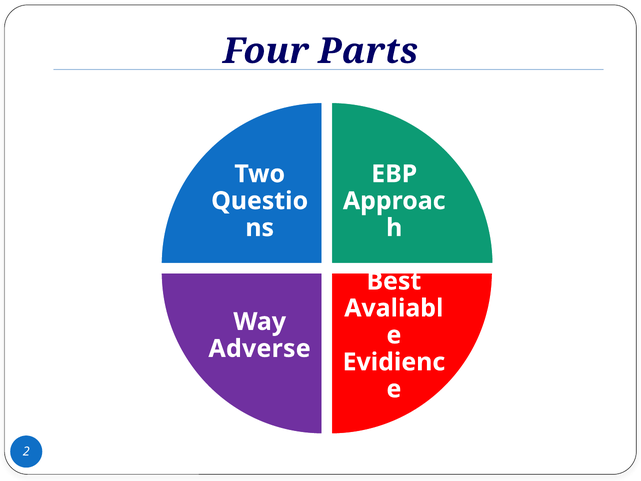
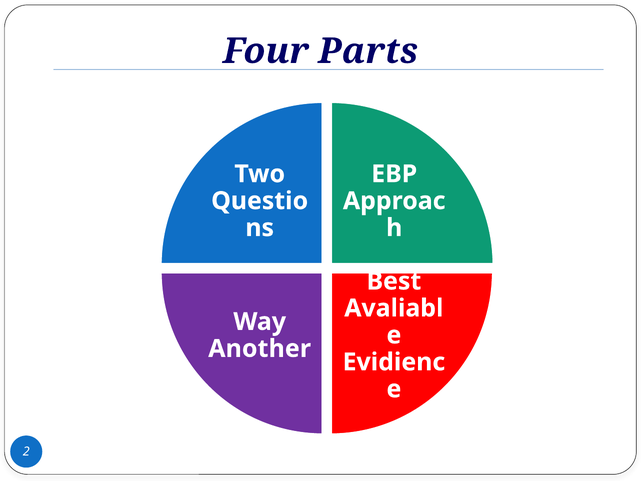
Adverse: Adverse -> Another
